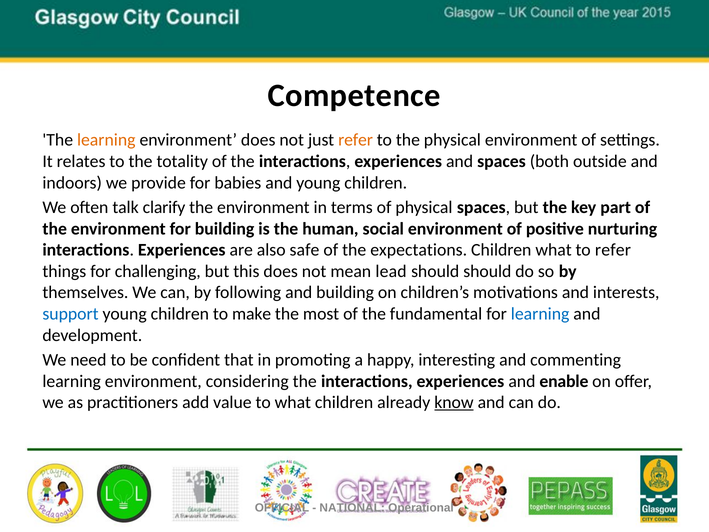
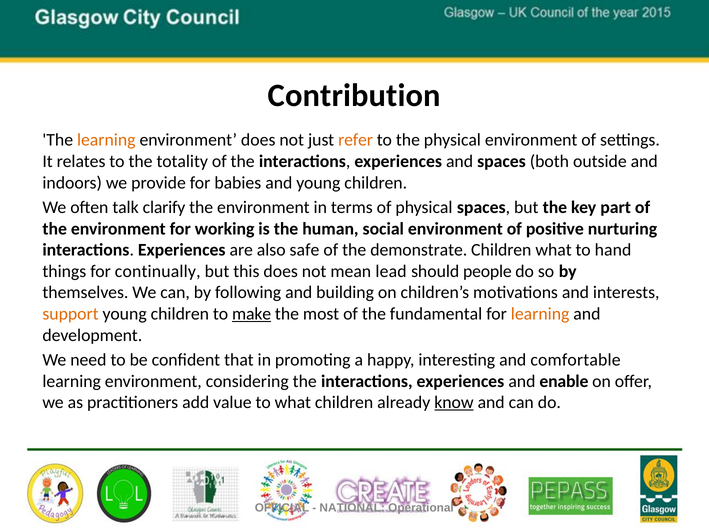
Competence: Competence -> Contribution
for building: building -> working
expectations: expectations -> demonstrate
to refer: refer -> hand
challenging: challenging -> continually
should should: should -> people
support colour: blue -> orange
make underline: none -> present
learning at (540, 314) colour: blue -> orange
commenting: commenting -> comfortable
